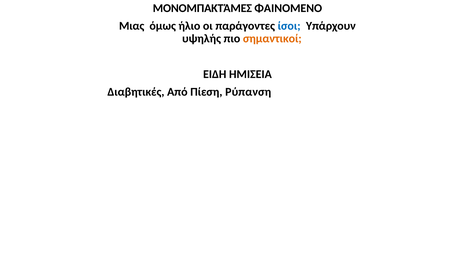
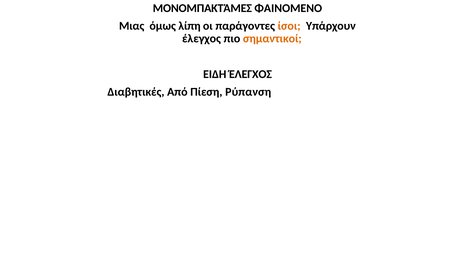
ήλιο: ήλιο -> λίπη
ίσοι colour: blue -> orange
υψηλής at (202, 39): υψηλής -> έλεγχος
ΕΙΔΗ ΗΜΙΣΕΙΑ: ΗΜΙΣΕΙΑ -> ΈΛΕΓΧΟΣ
